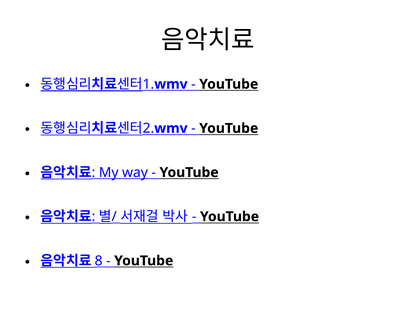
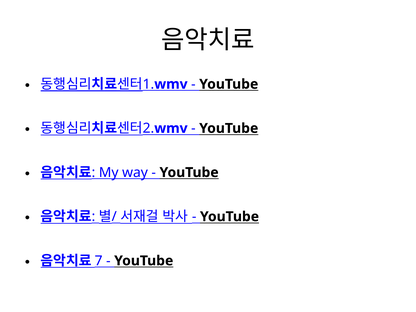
8: 8 -> 7
